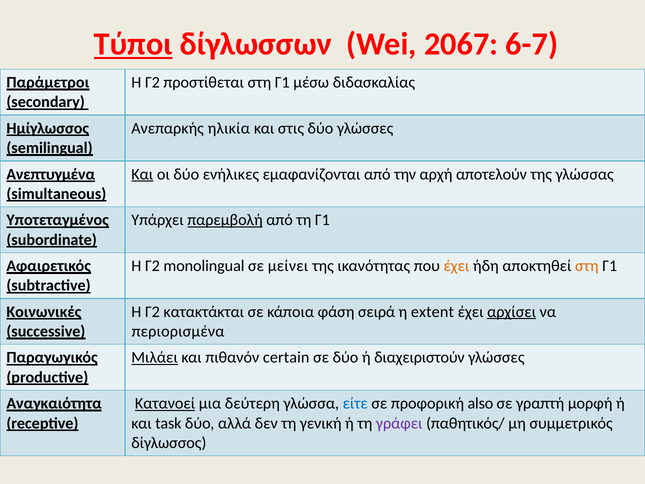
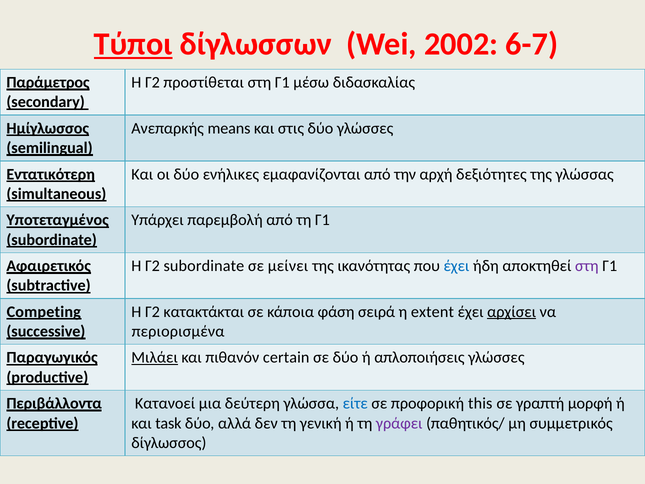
2067: 2067 -> 2002
Παράμετροι: Παράμετροι -> Παράμετρος
ηλικία: ηλικία -> means
Ανεπτυγμένα: Ανεπτυγμένα -> Εντατικότερη
Και at (142, 174) underline: present -> none
αποτελούν: αποτελούν -> δεξιότητες
παρεμβολή underline: present -> none
Γ2 monolingual: monolingual -> subordinate
έχει at (456, 266) colour: orange -> blue
στη at (587, 266) colour: orange -> purple
Κοινωνικές: Κοινωνικές -> Competing
διαχειριστούν: διαχειριστούν -> απλοποιήσεις
Αναγκαιότητα: Αναγκαιότητα -> Περιβάλλοντα
Κατανοεί underline: present -> none
also: also -> this
